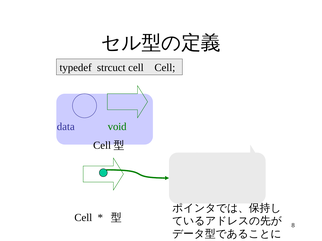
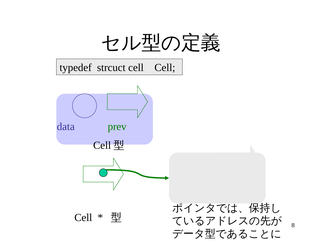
void: void -> prev
